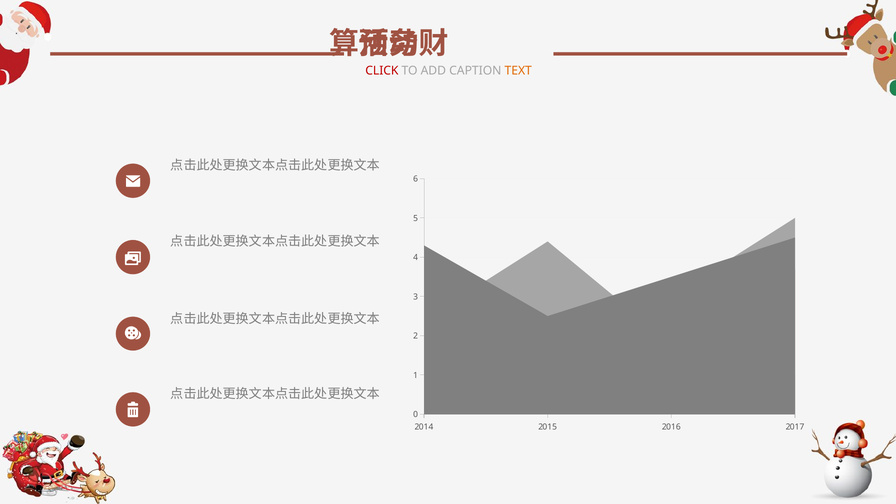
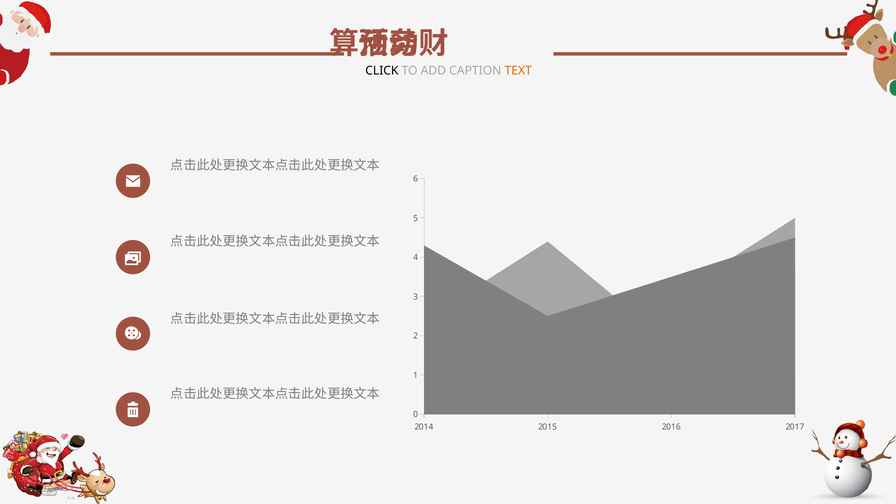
CLICK colour: red -> black
